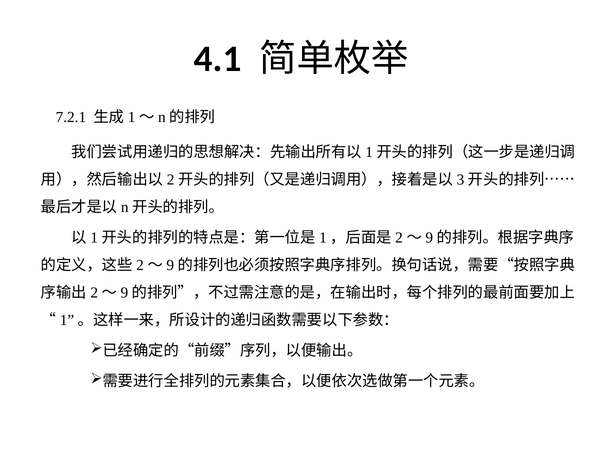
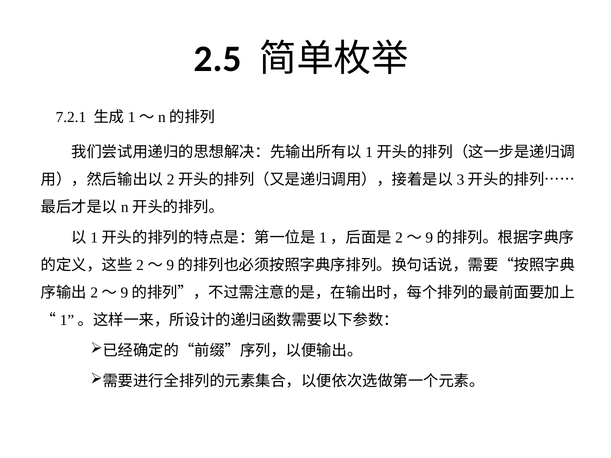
4.1: 4.1 -> 2.5
